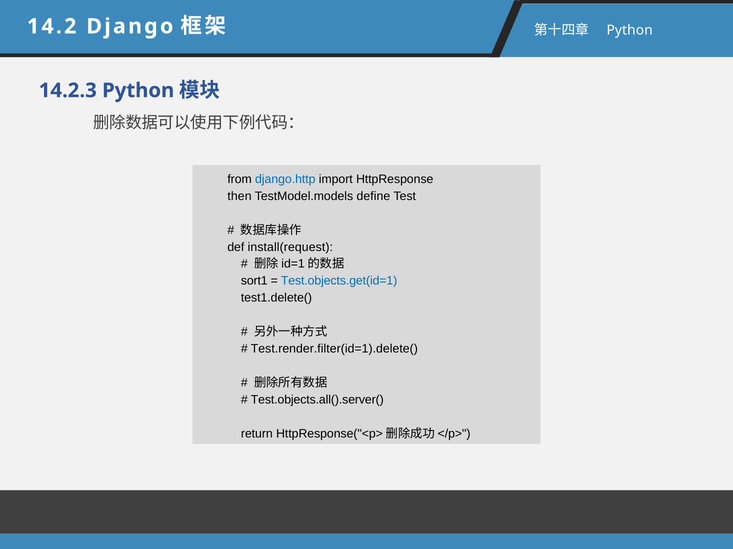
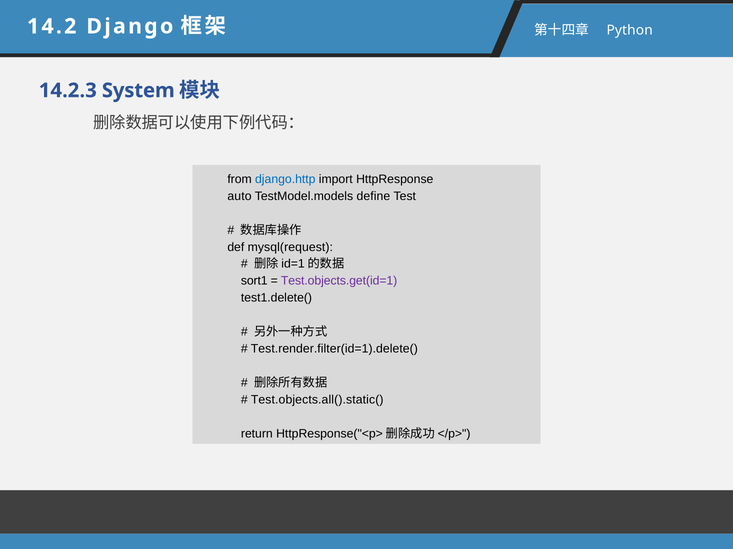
14.2.3 Python: Python -> System
then: then -> auto
install(request: install(request -> mysql(request
Test.objects.get(id=1 colour: blue -> purple
Test.objects.all().server(: Test.objects.all().server( -> Test.objects.all().static(
